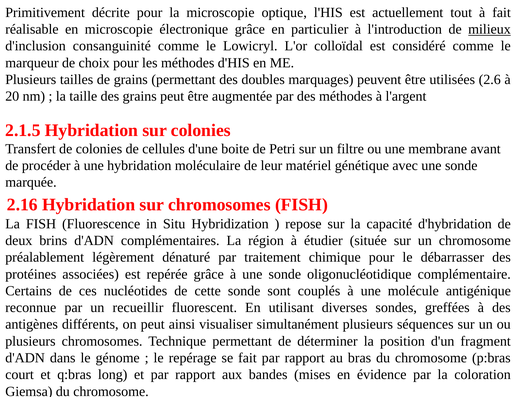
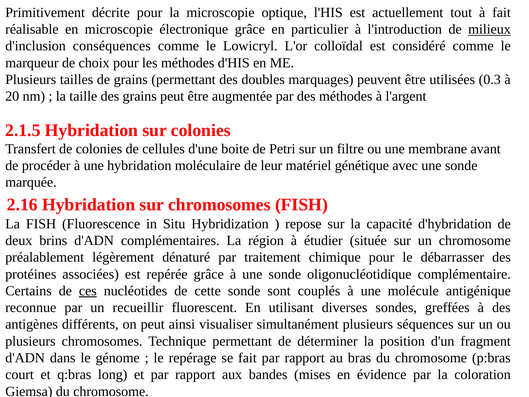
consanguinité: consanguinité -> conséquences
2.6: 2.6 -> 0.3
ces underline: none -> present
